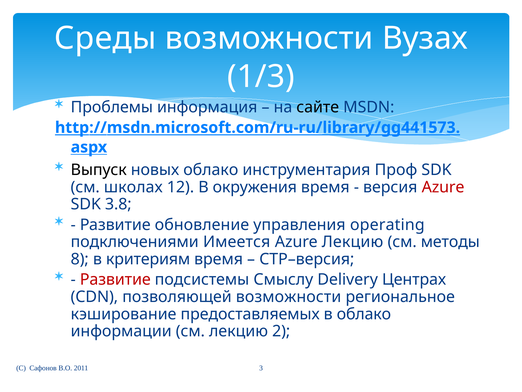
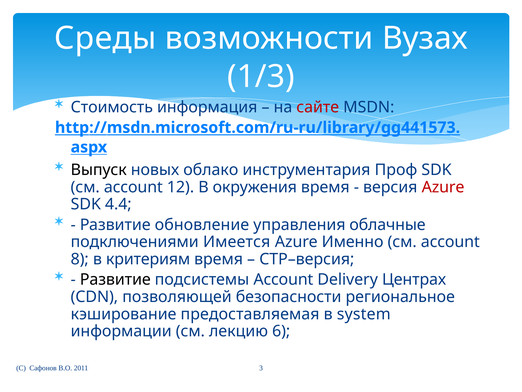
Проблемы: Проблемы -> Стоимость
сайте colour: black -> red
школах at (133, 187): школах -> account
3.8: 3.8 -> 4.4
operating: operating -> облачные
Azure Лекцию: Лекцию -> Именно
методы at (450, 242): методы -> account
Развитие at (115, 279) colour: red -> black
подсистемы Смыслу: Смыслу -> Account
позволяющей возможности: возможности -> безопасности
предоставляемых: предоставляемых -> предоставляемая
в облако: облако -> system
2: 2 -> 6
